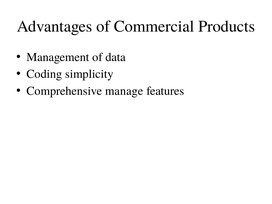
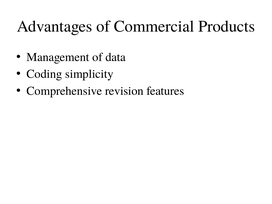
manage: manage -> revision
